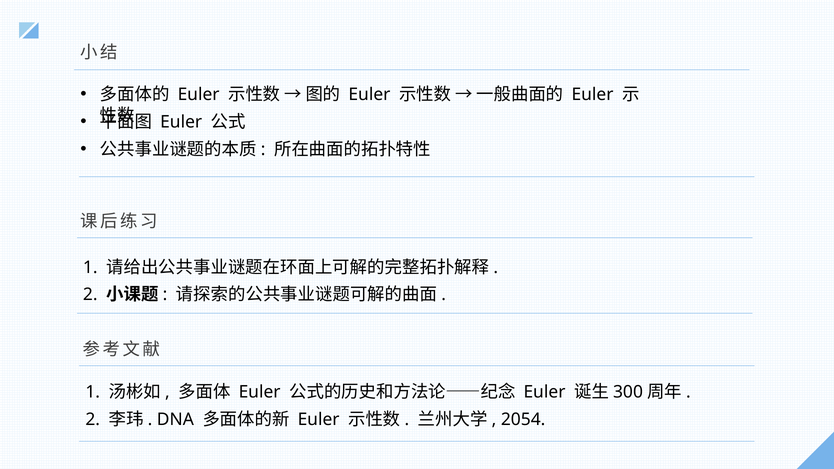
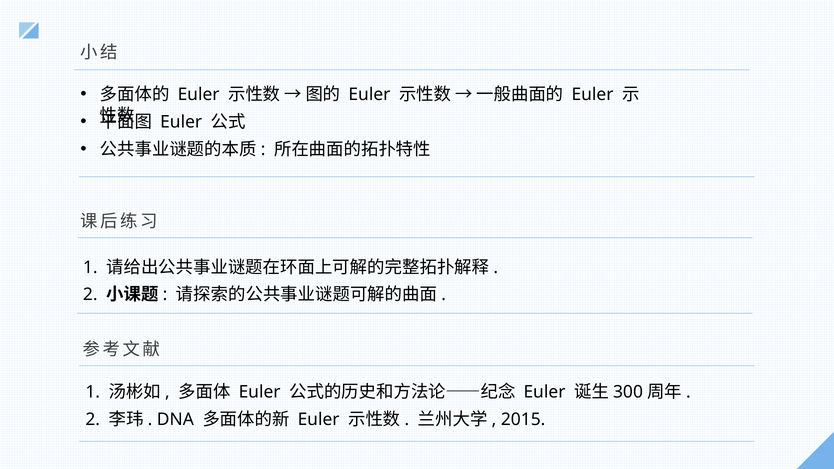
2054: 2054 -> 2015
